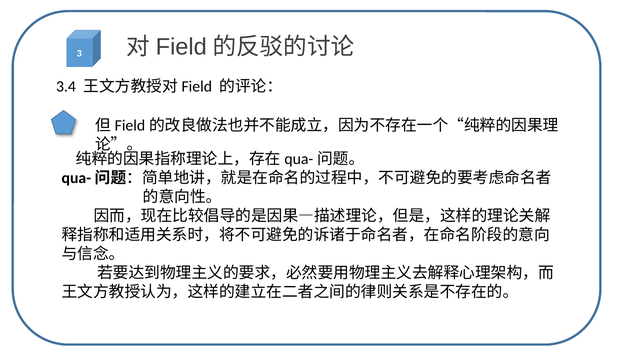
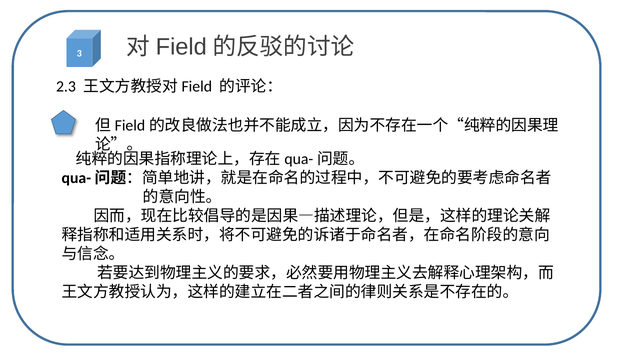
3.4: 3.4 -> 2.3
